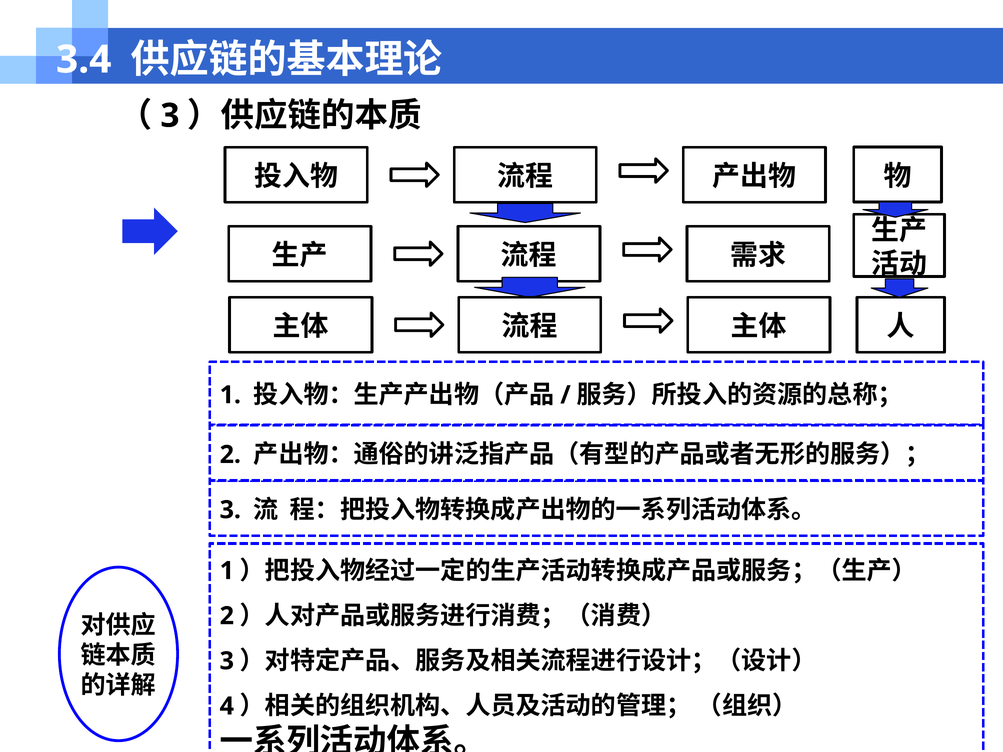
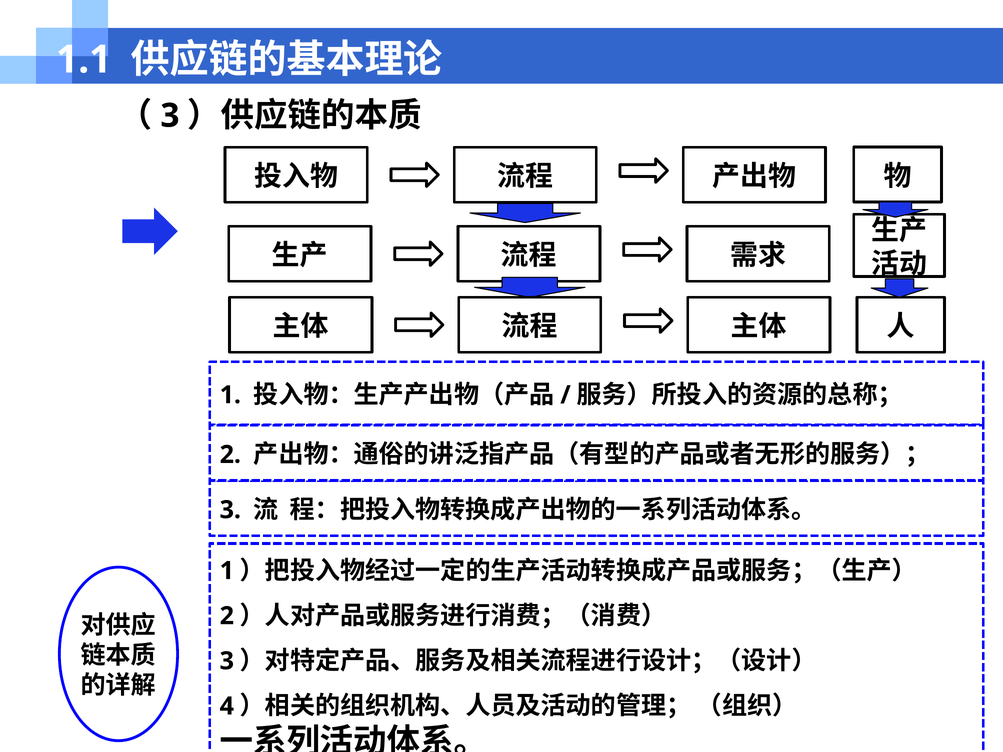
3.4: 3.4 -> 1.1
